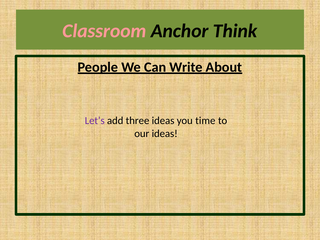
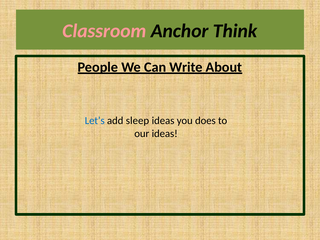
Let’s colour: purple -> blue
three: three -> sleep
time: time -> does
